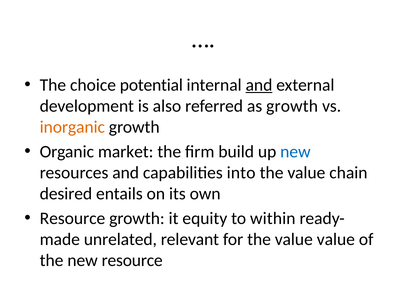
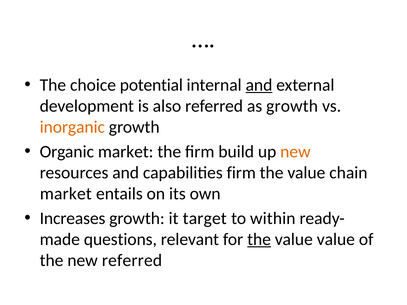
new at (295, 152) colour: blue -> orange
capabilities into: into -> firm
desired at (66, 194): desired -> market
Resource at (72, 218): Resource -> Increases
equity: equity -> target
unrelated: unrelated -> questions
the at (259, 240) underline: none -> present
new resource: resource -> referred
